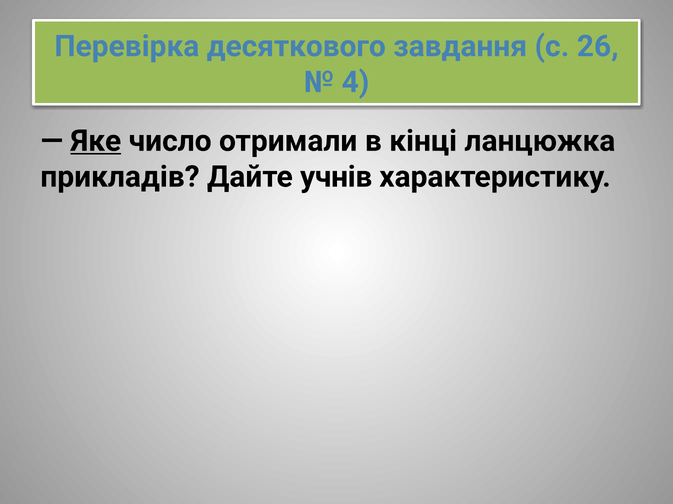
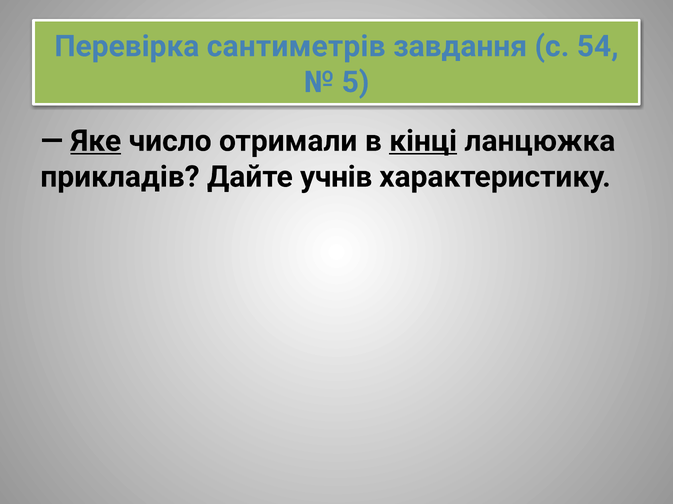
десяткового: десяткового -> сантиметрів
26: 26 -> 54
4: 4 -> 5
кінці underline: none -> present
